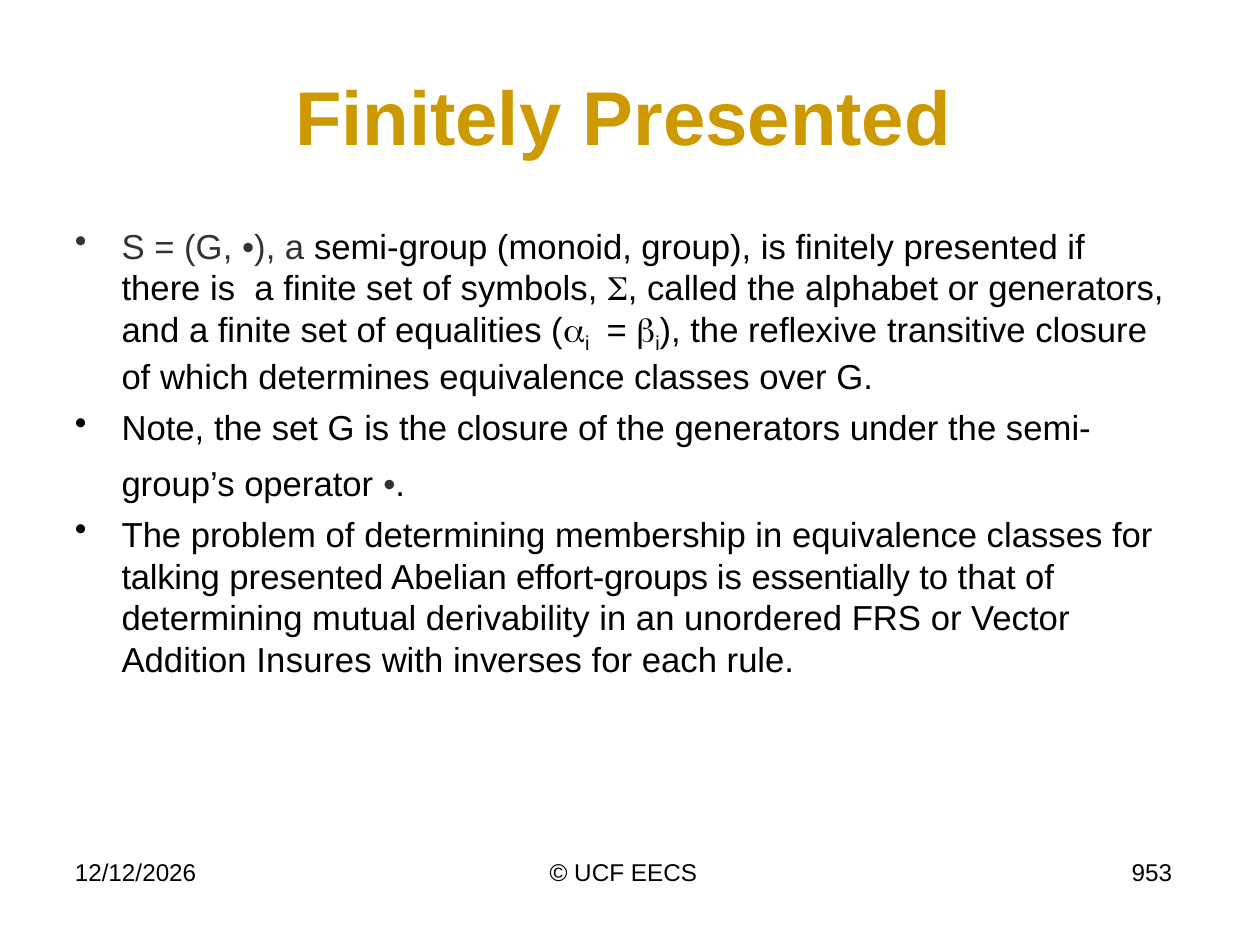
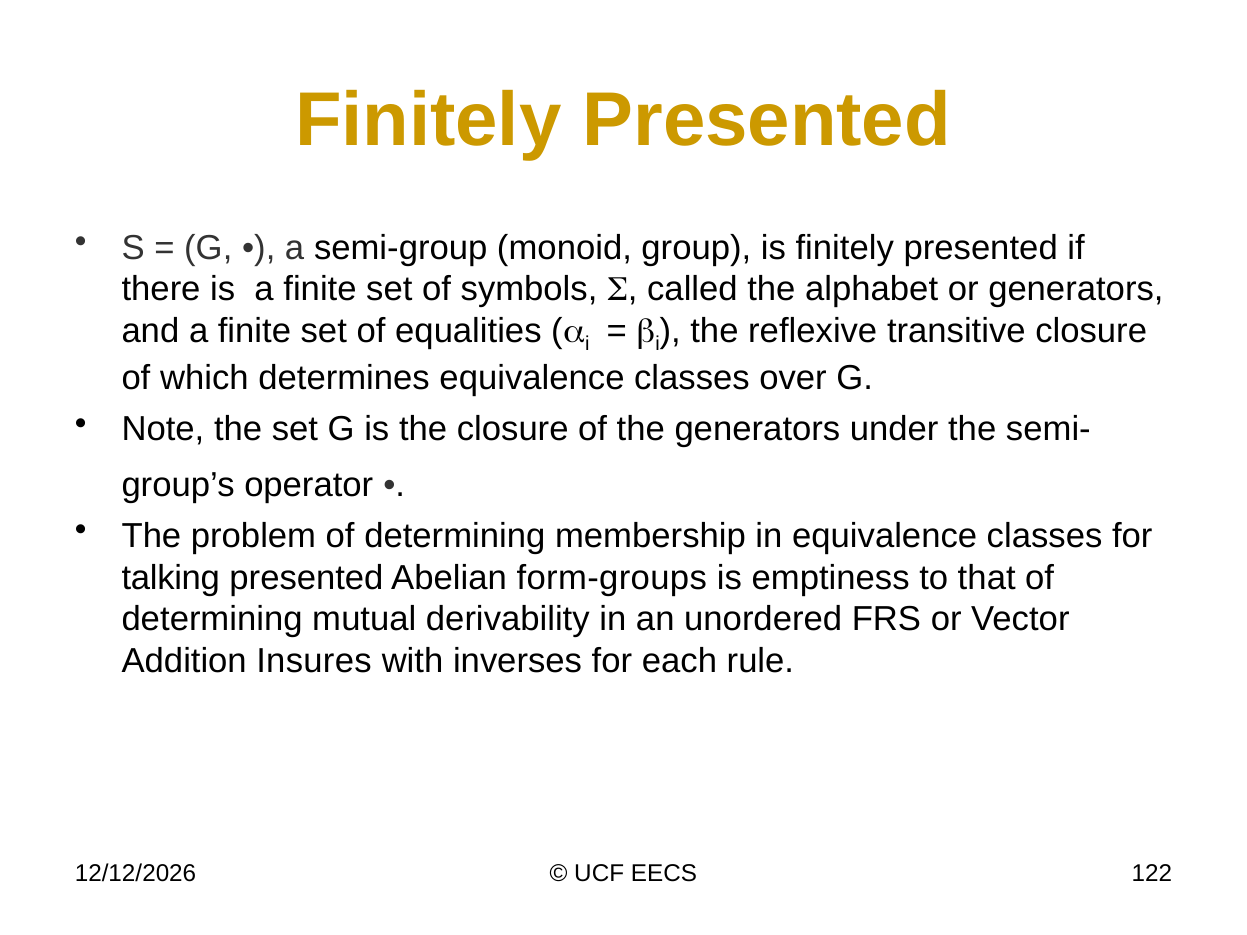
effort-groups: effort-groups -> form-groups
essentially: essentially -> emptiness
953: 953 -> 122
